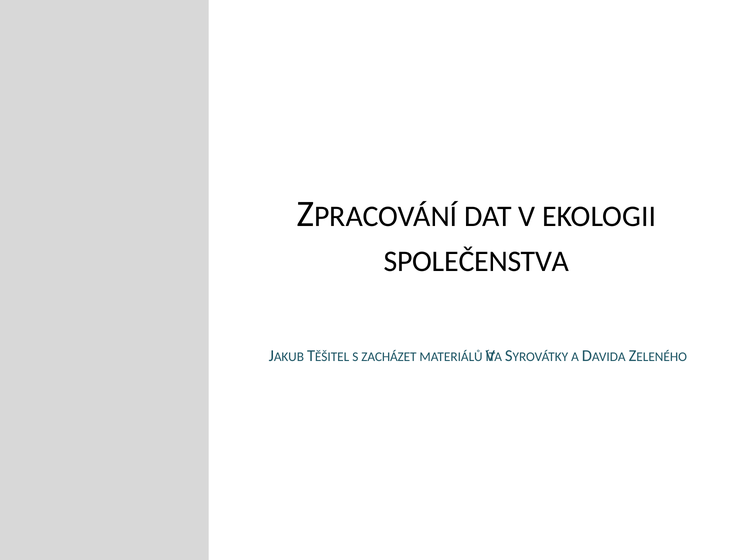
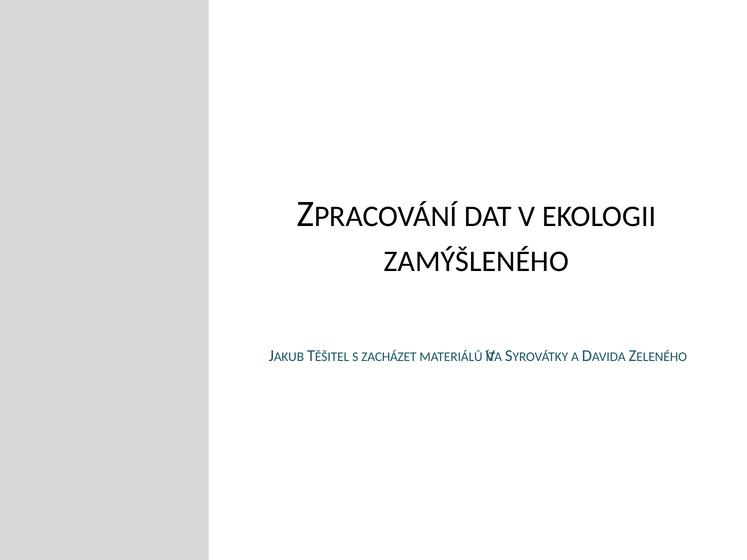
SPOLEČENSTVA: SPOLEČENSTVA -> ZAMÝŠLENÉHO
